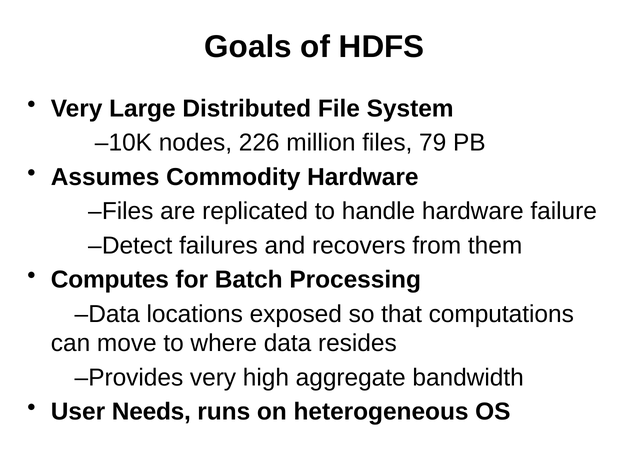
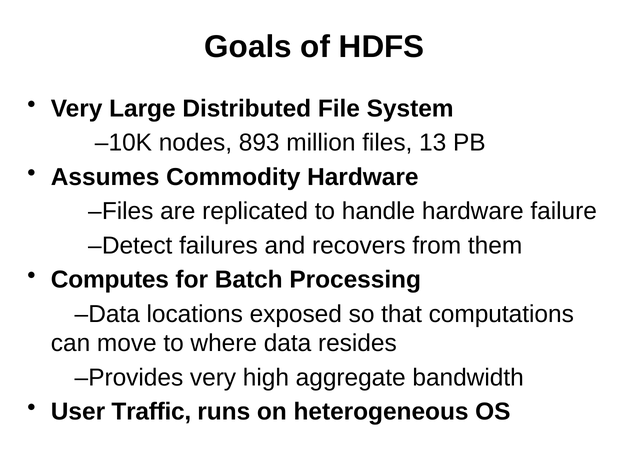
226: 226 -> 893
79: 79 -> 13
Needs: Needs -> Traffic
